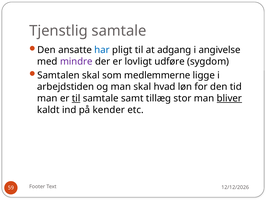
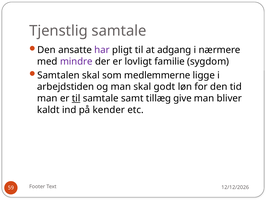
har colour: blue -> purple
angivelse: angivelse -> nærmere
udføre: udføre -> familie
hvad: hvad -> godt
stor: stor -> give
bliver underline: present -> none
